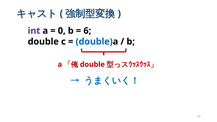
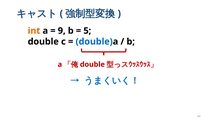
int colour: purple -> orange
0: 0 -> 9
6: 6 -> 5
